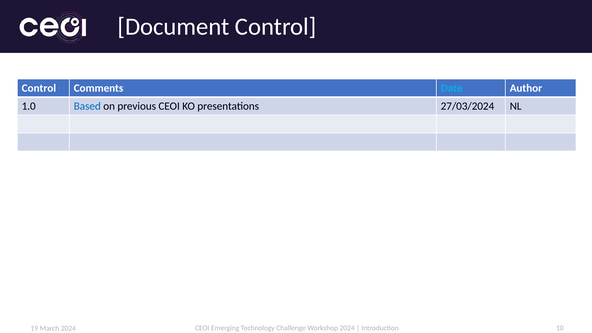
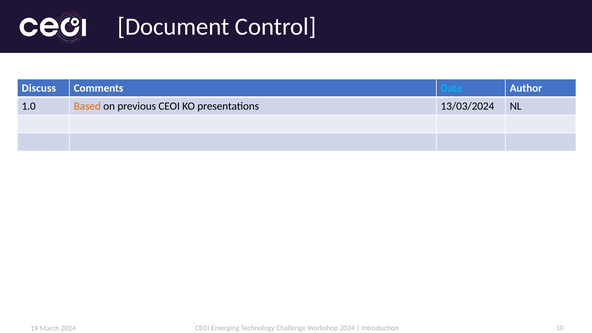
Control at (39, 88): Control -> Discuss
Based colour: blue -> orange
27/03/2024: 27/03/2024 -> 13/03/2024
